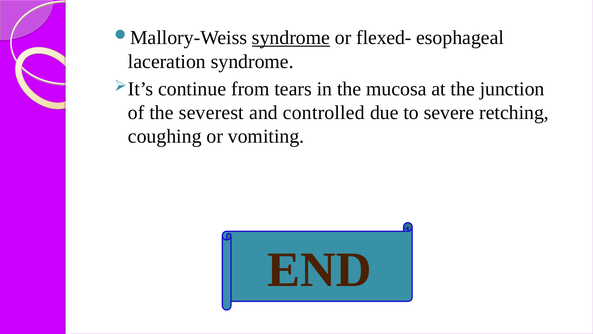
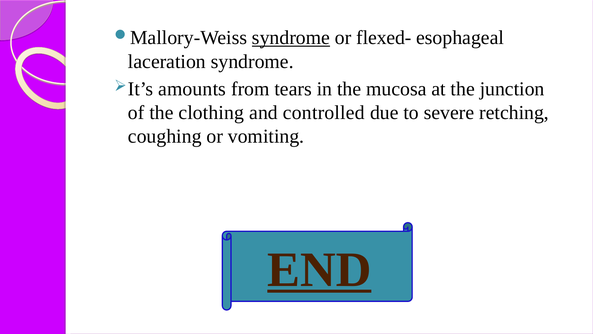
continue: continue -> amounts
severest: severest -> clothing
END underline: none -> present
